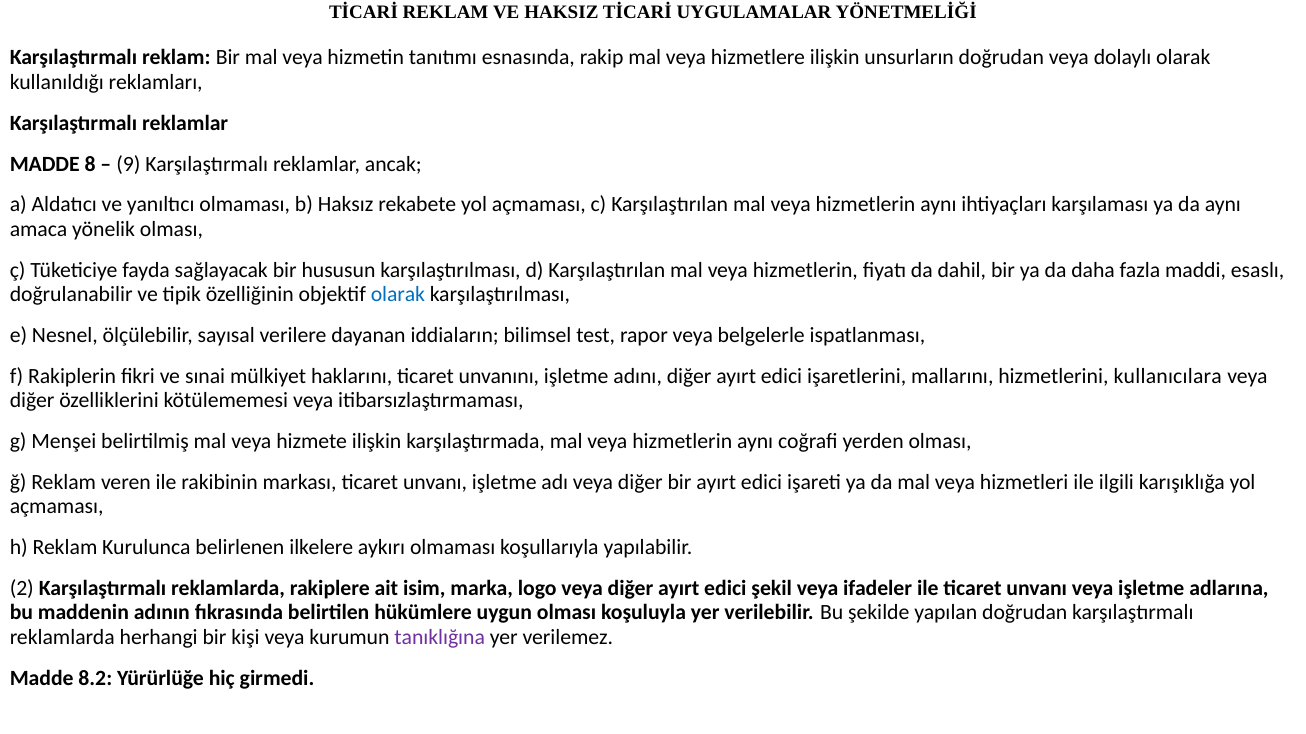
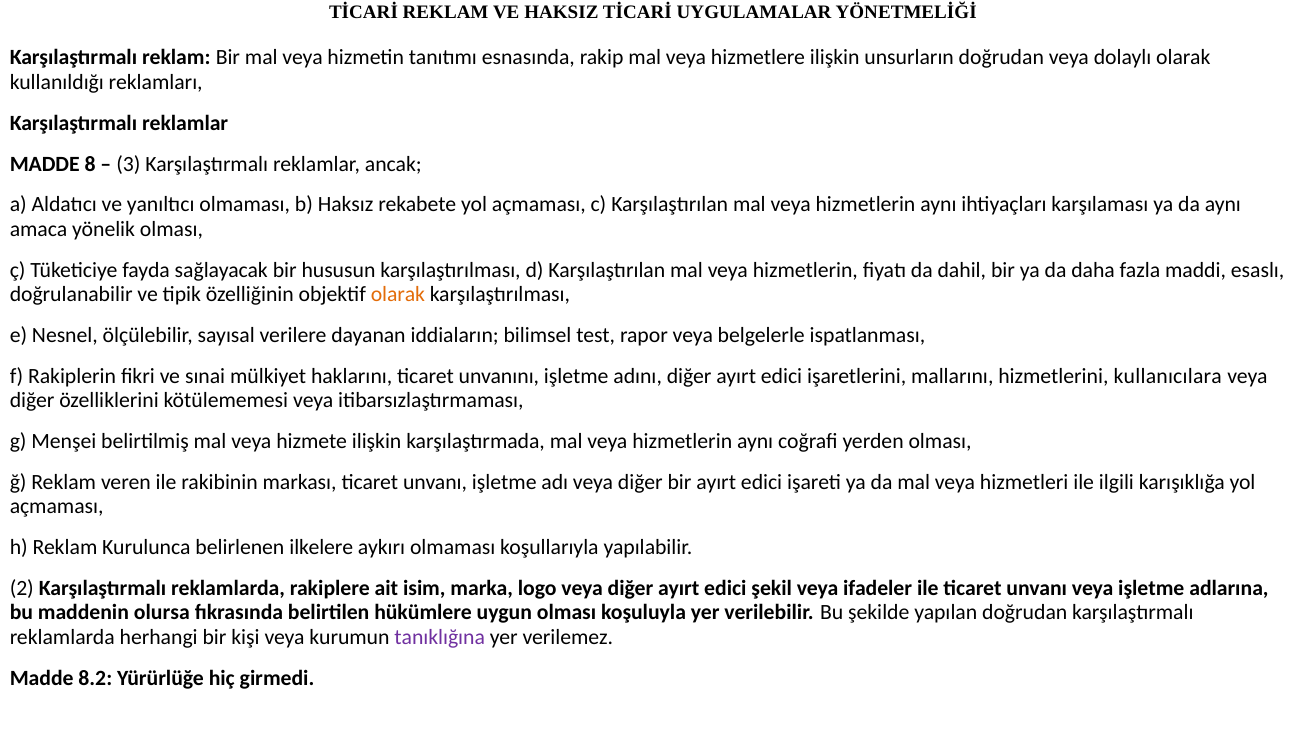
9: 9 -> 3
olarak at (398, 295) colour: blue -> orange
adının: adının -> olursa
